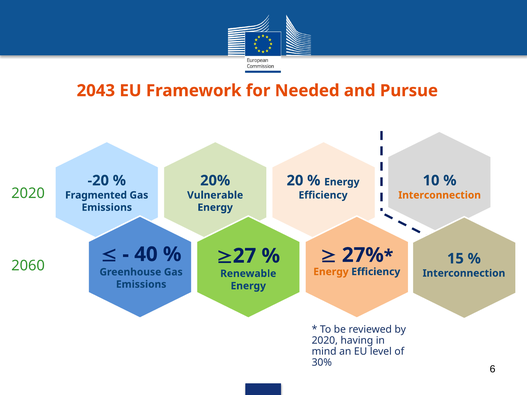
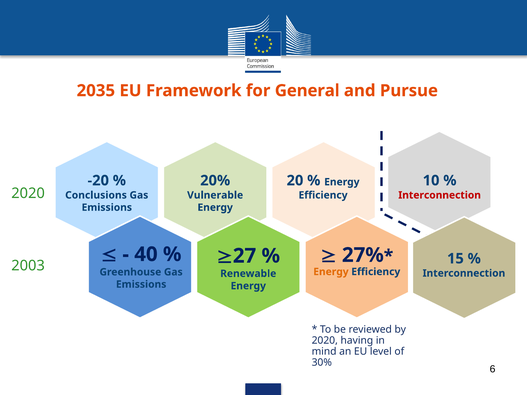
2043: 2043 -> 2035
Needed: Needed -> General
Fragmented: Fragmented -> Conclusions
Interconnection at (440, 195) colour: orange -> red
2060: 2060 -> 2003
